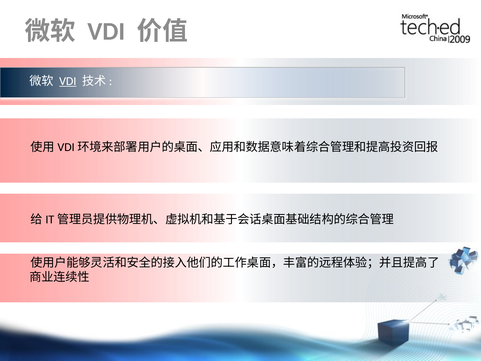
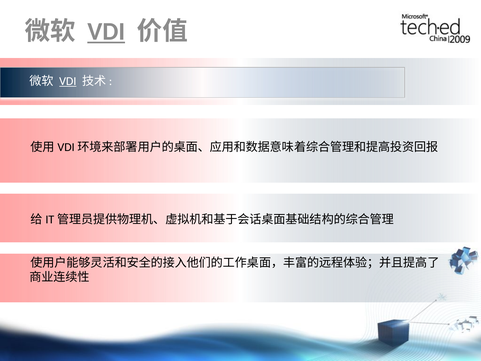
VDI at (106, 31) underline: none -> present
